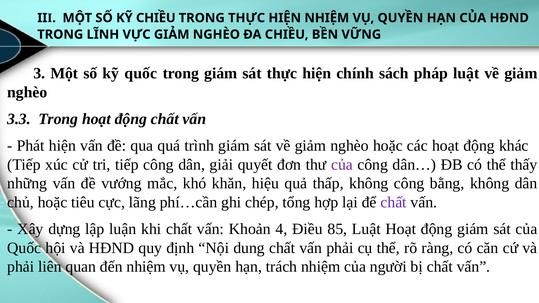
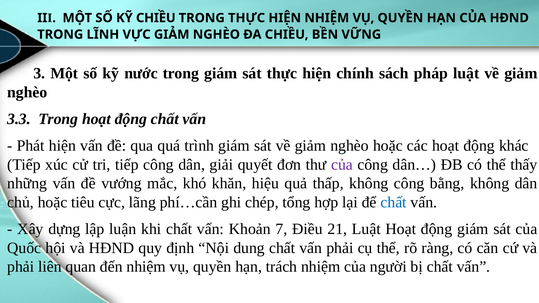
kỹ quốc: quốc -> nước
chất at (394, 202) colour: purple -> blue
4: 4 -> 7
85: 85 -> 21
